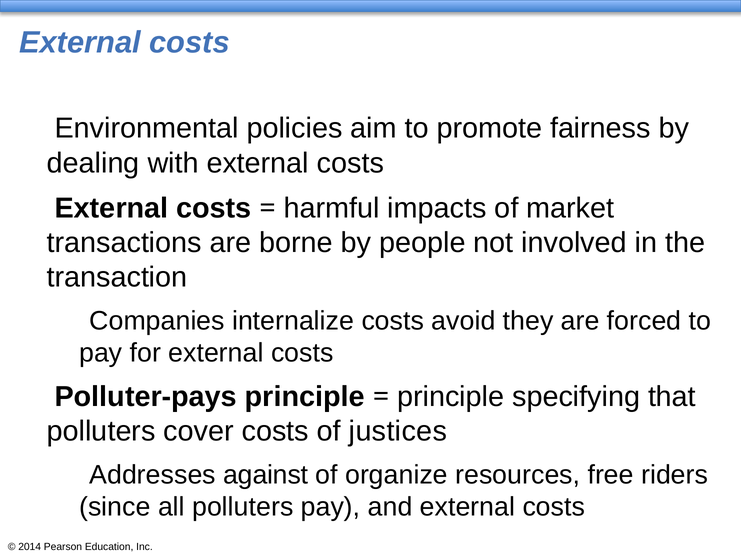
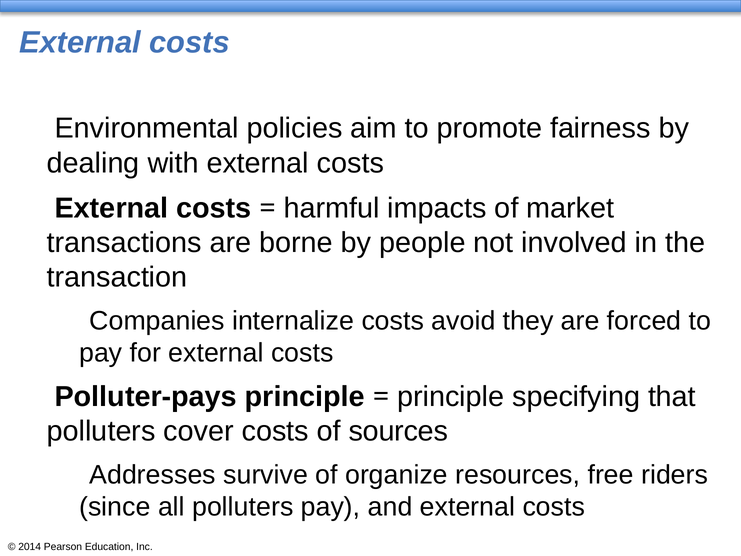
justices: justices -> sources
against: against -> survive
